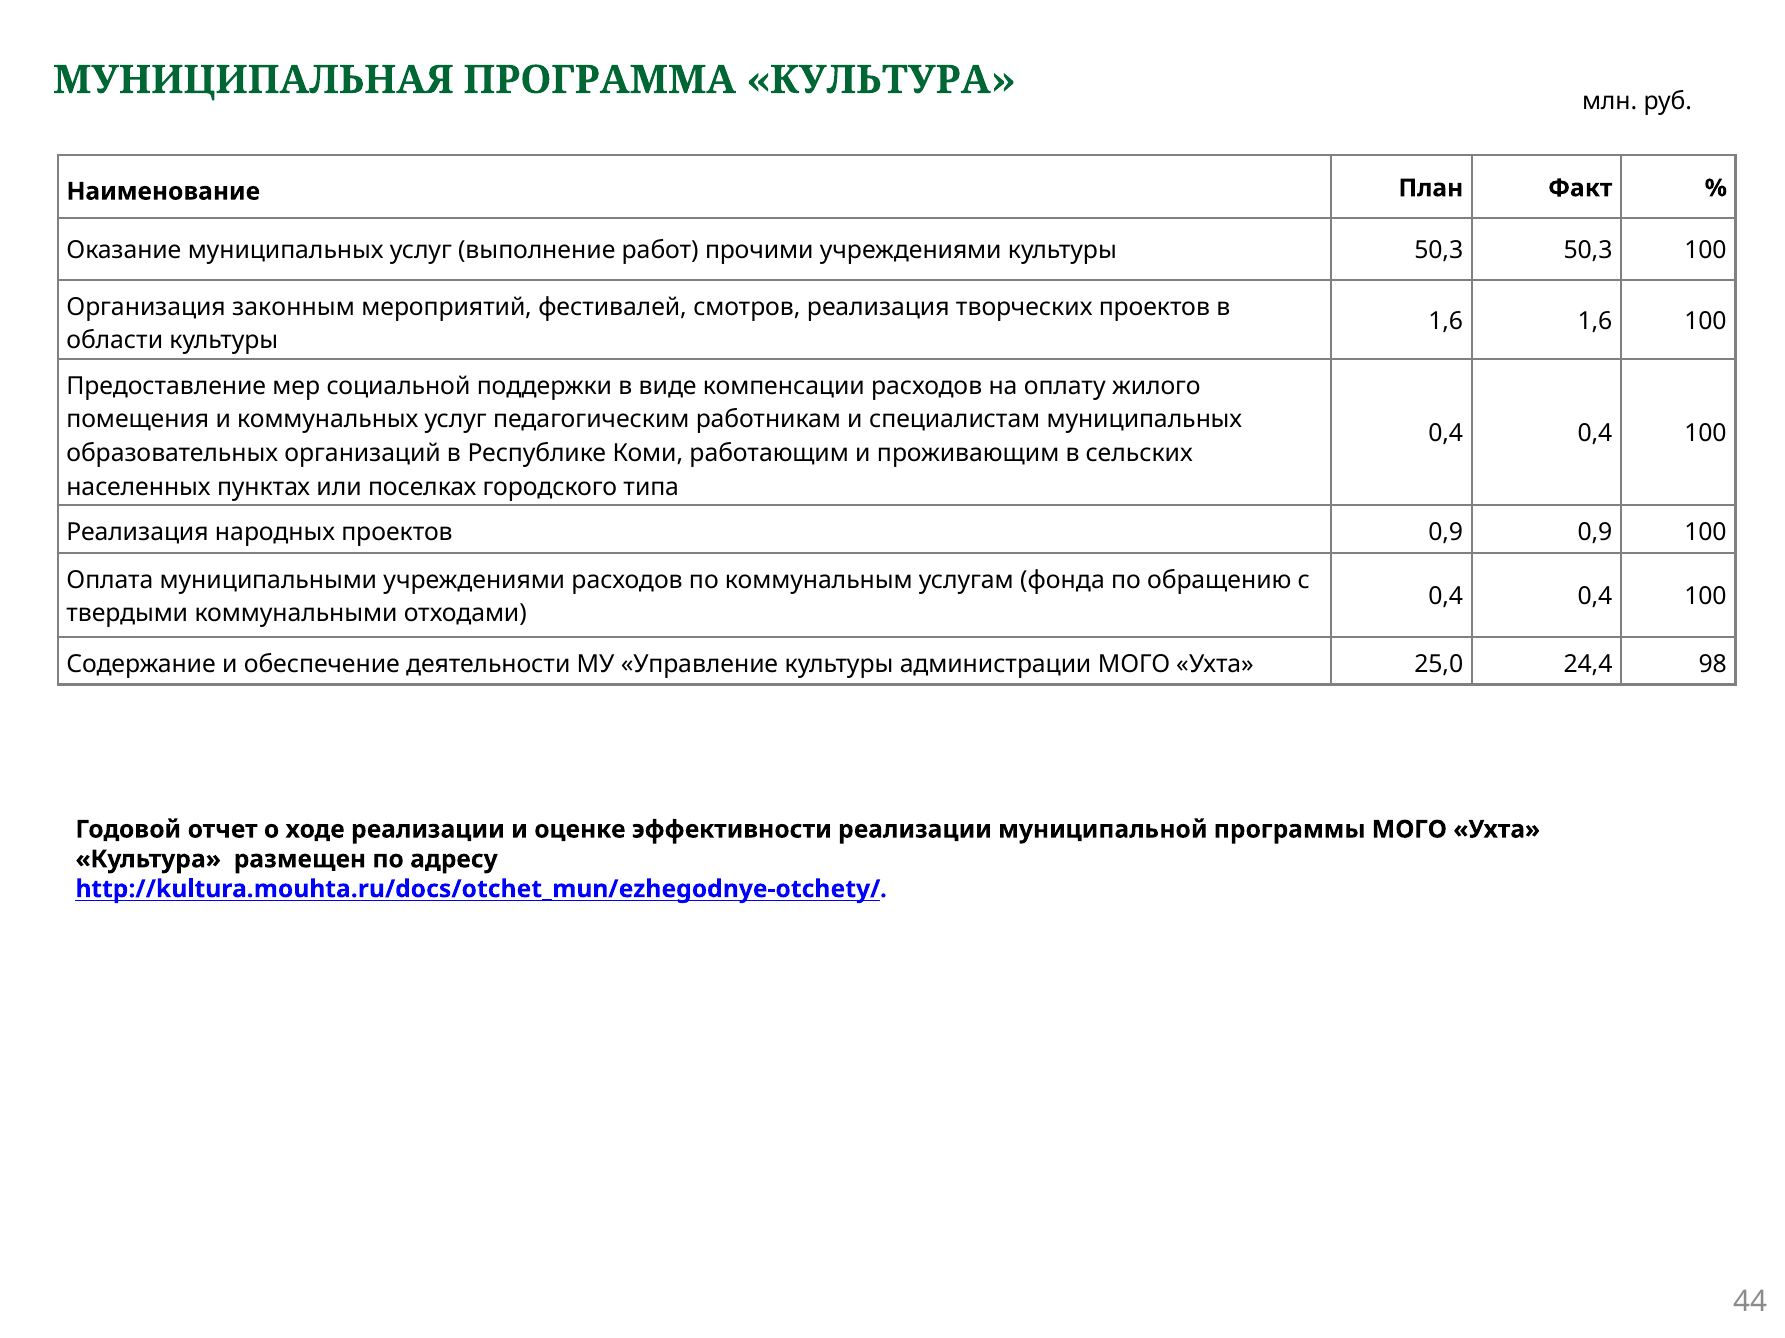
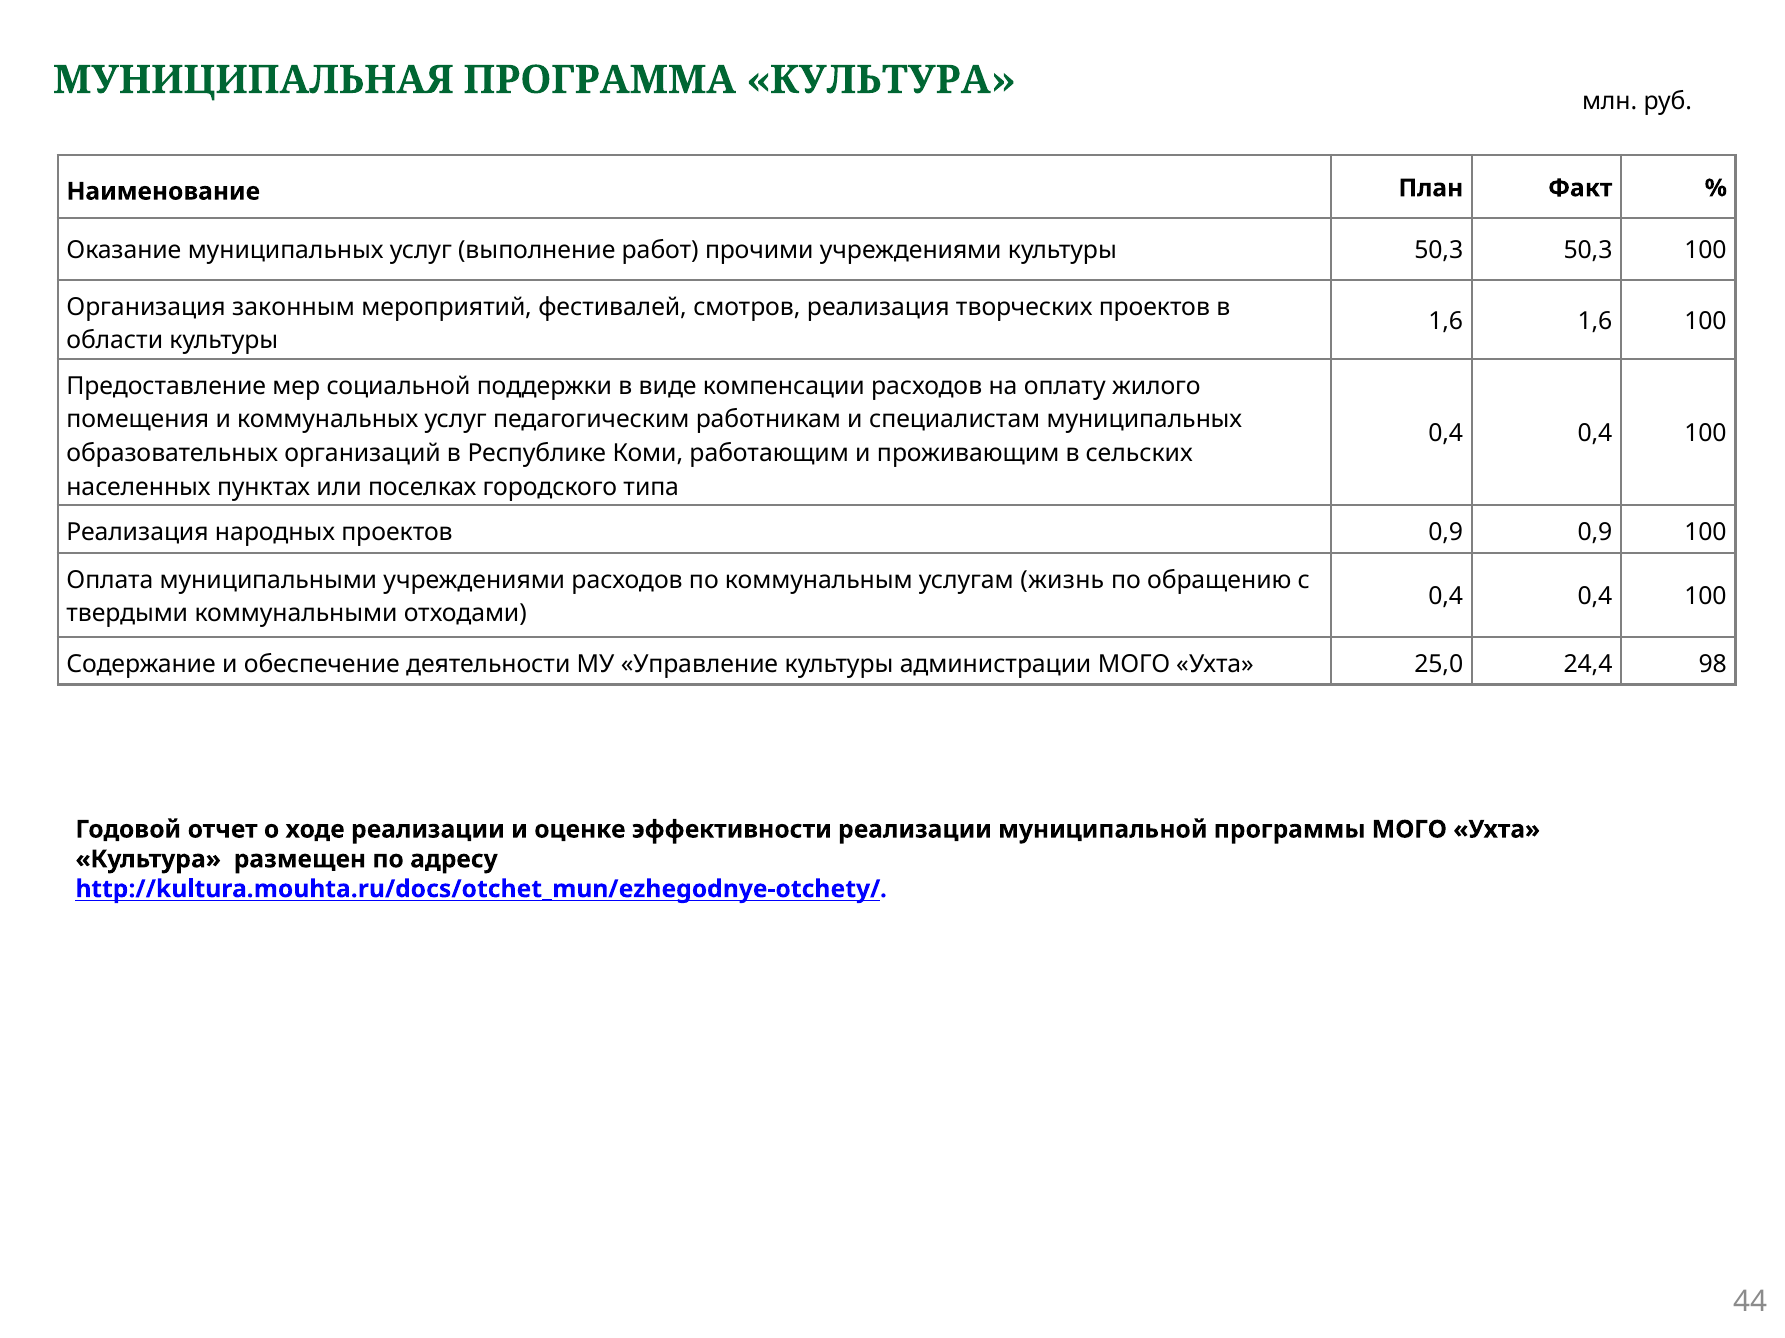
фонда: фонда -> жизнь
